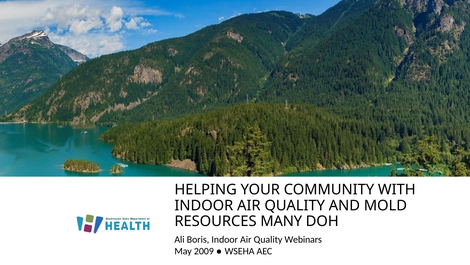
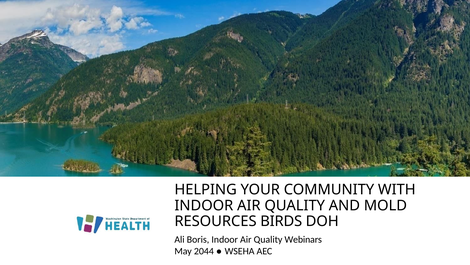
MANY: MANY -> BIRDS
2009: 2009 -> 2044
